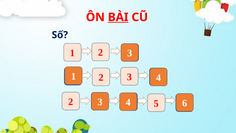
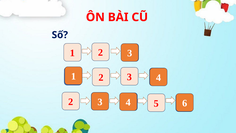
BÀI underline: present -> none
